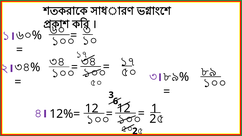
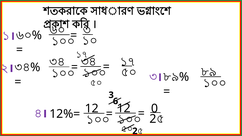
1: 1 -> 0
